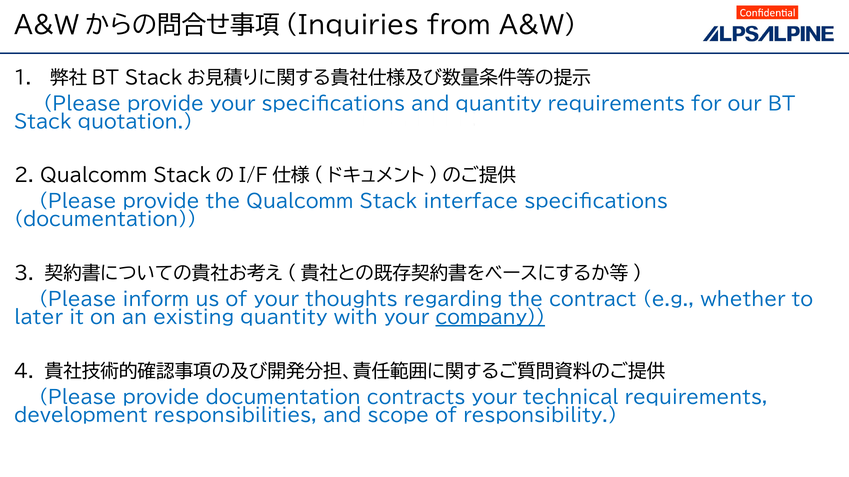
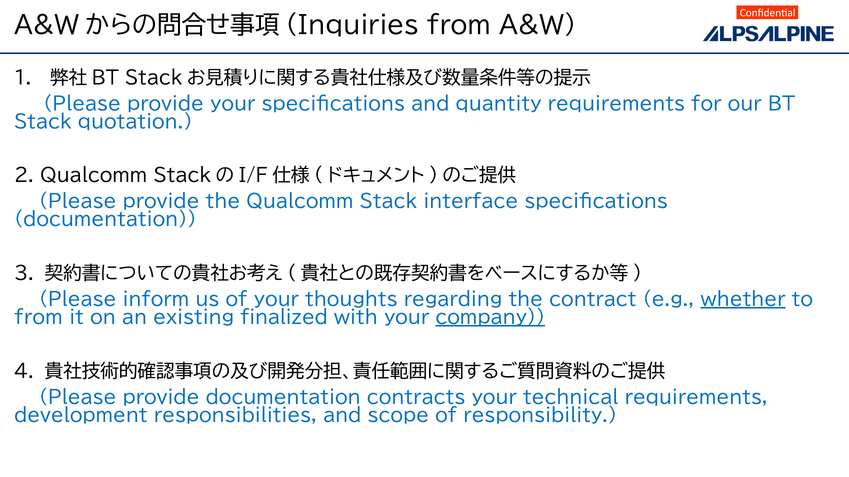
whether underline: none -> present
later at (39, 318): later -> from
existing quantity: quantity -> finalized
